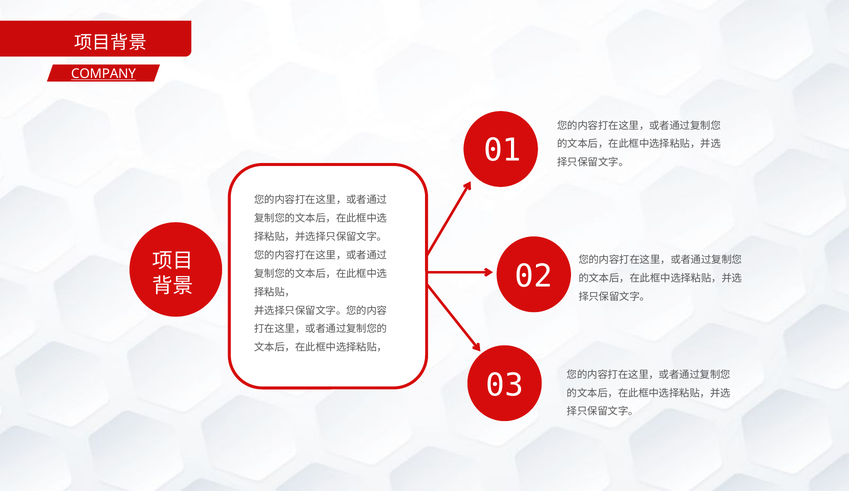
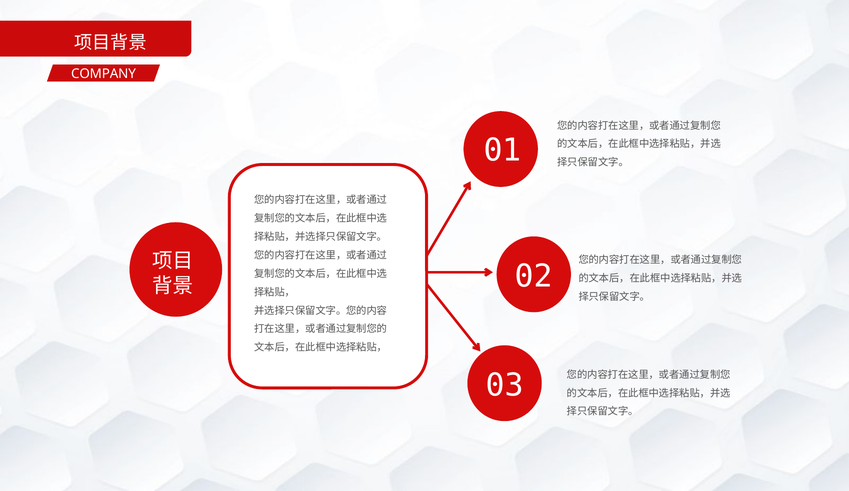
COMPANY underline: present -> none
